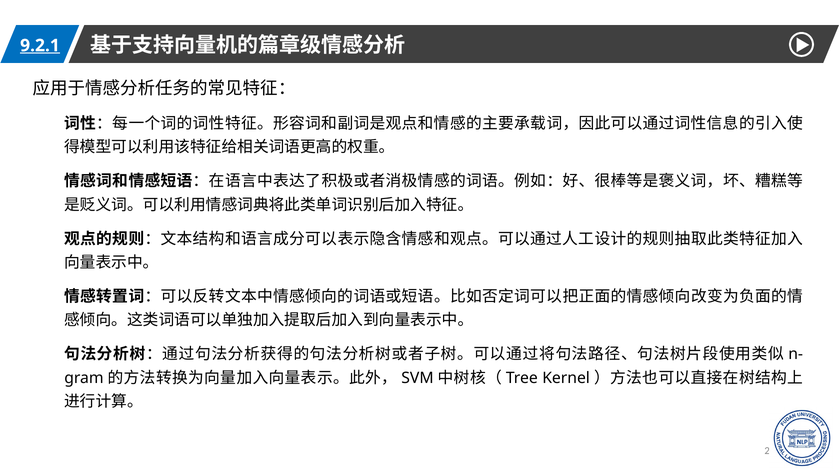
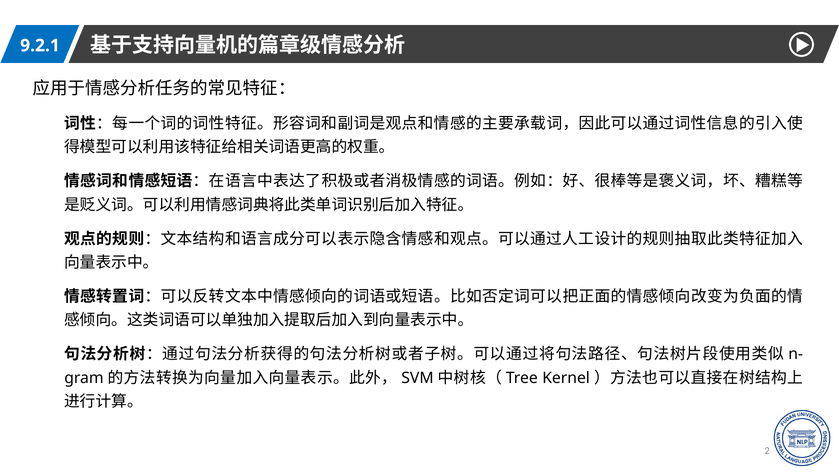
9.2.1 underline: present -> none
